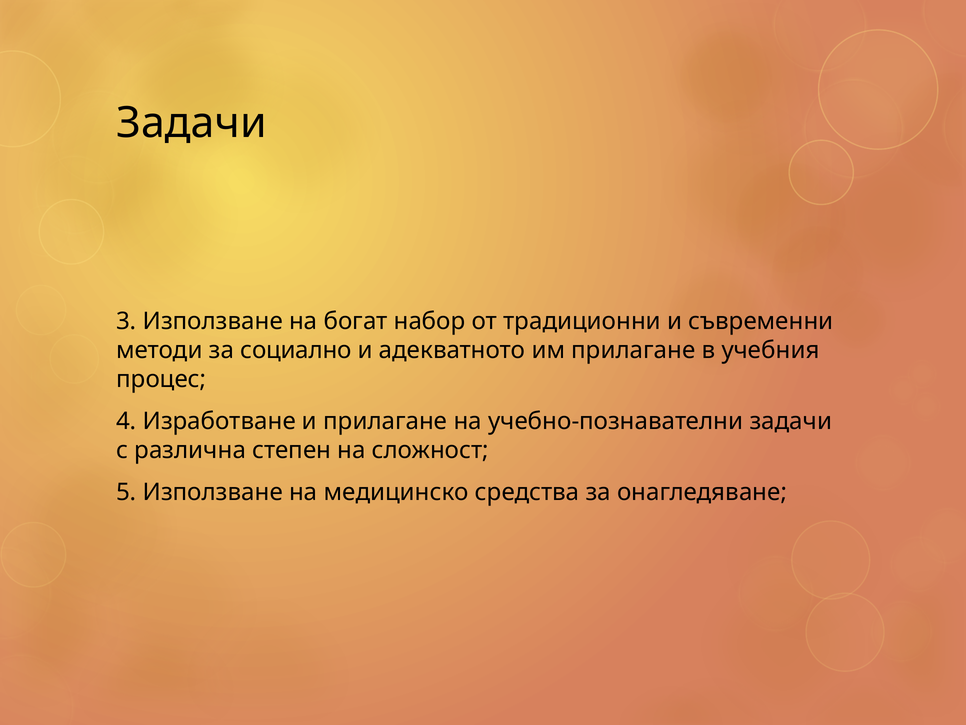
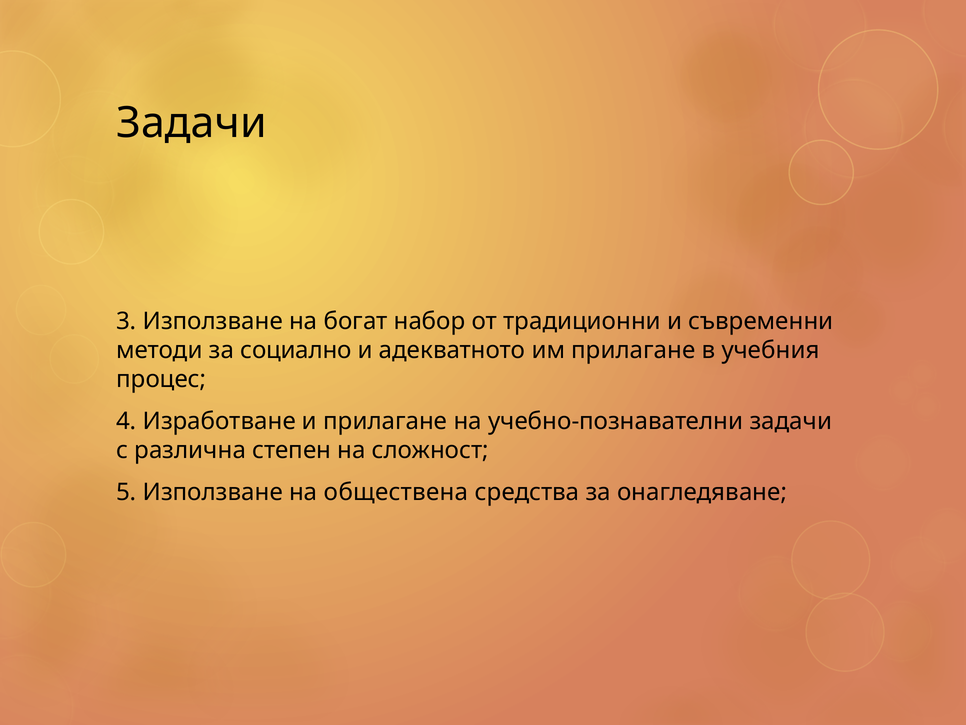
медицинско: медицинско -> обществена
